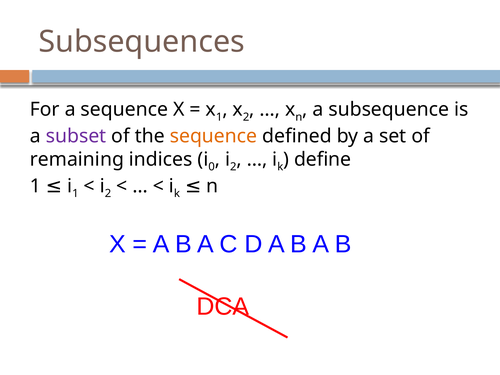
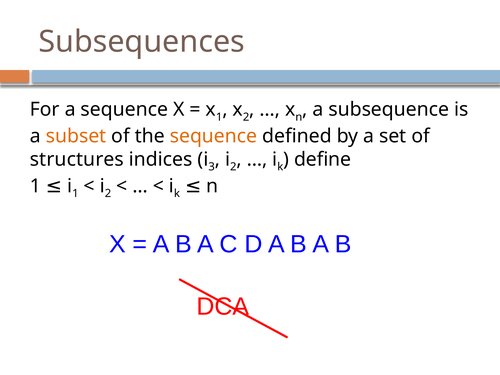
subset colour: purple -> orange
remaining: remaining -> structures
0: 0 -> 3
